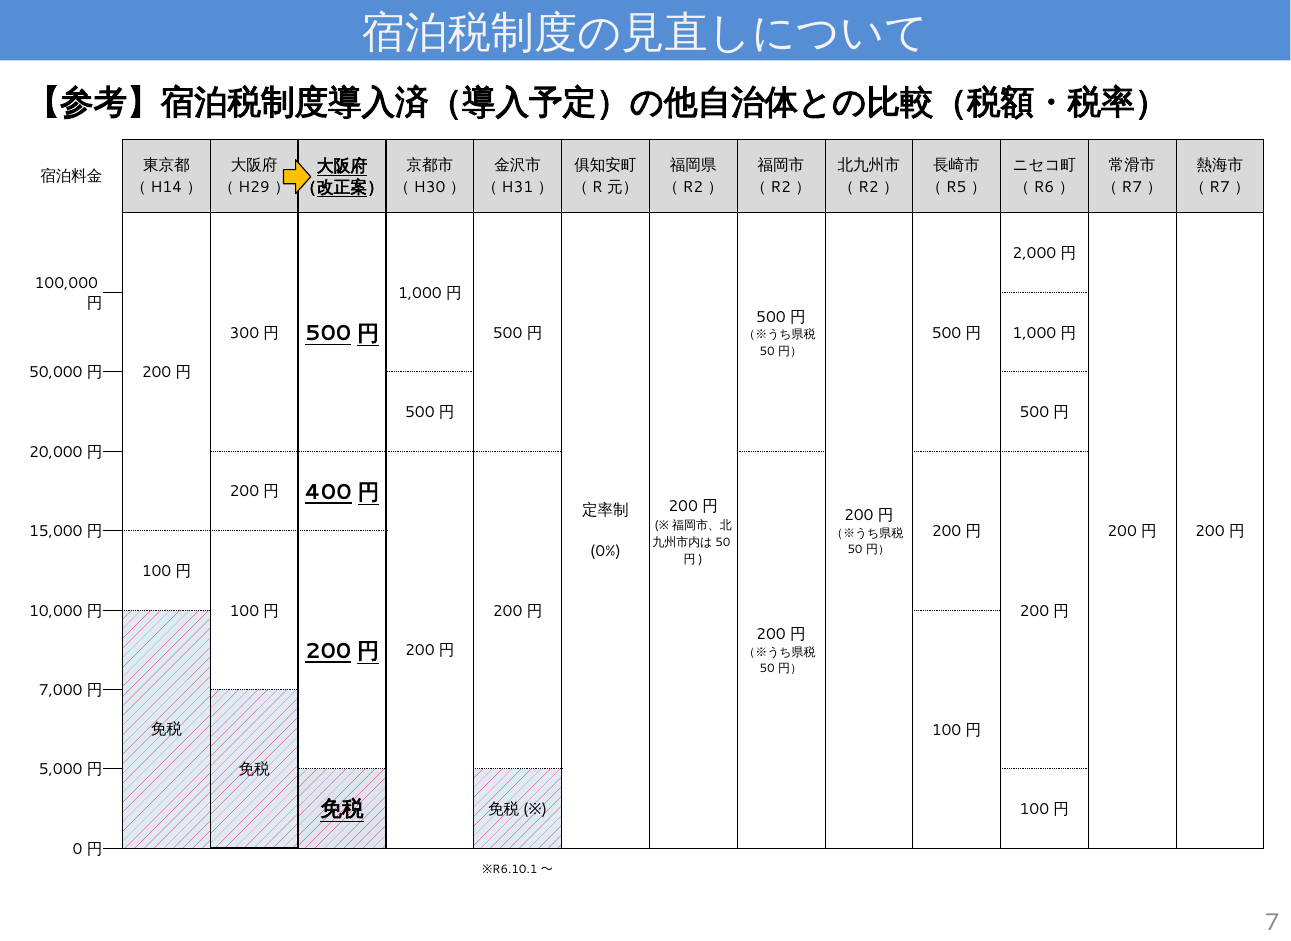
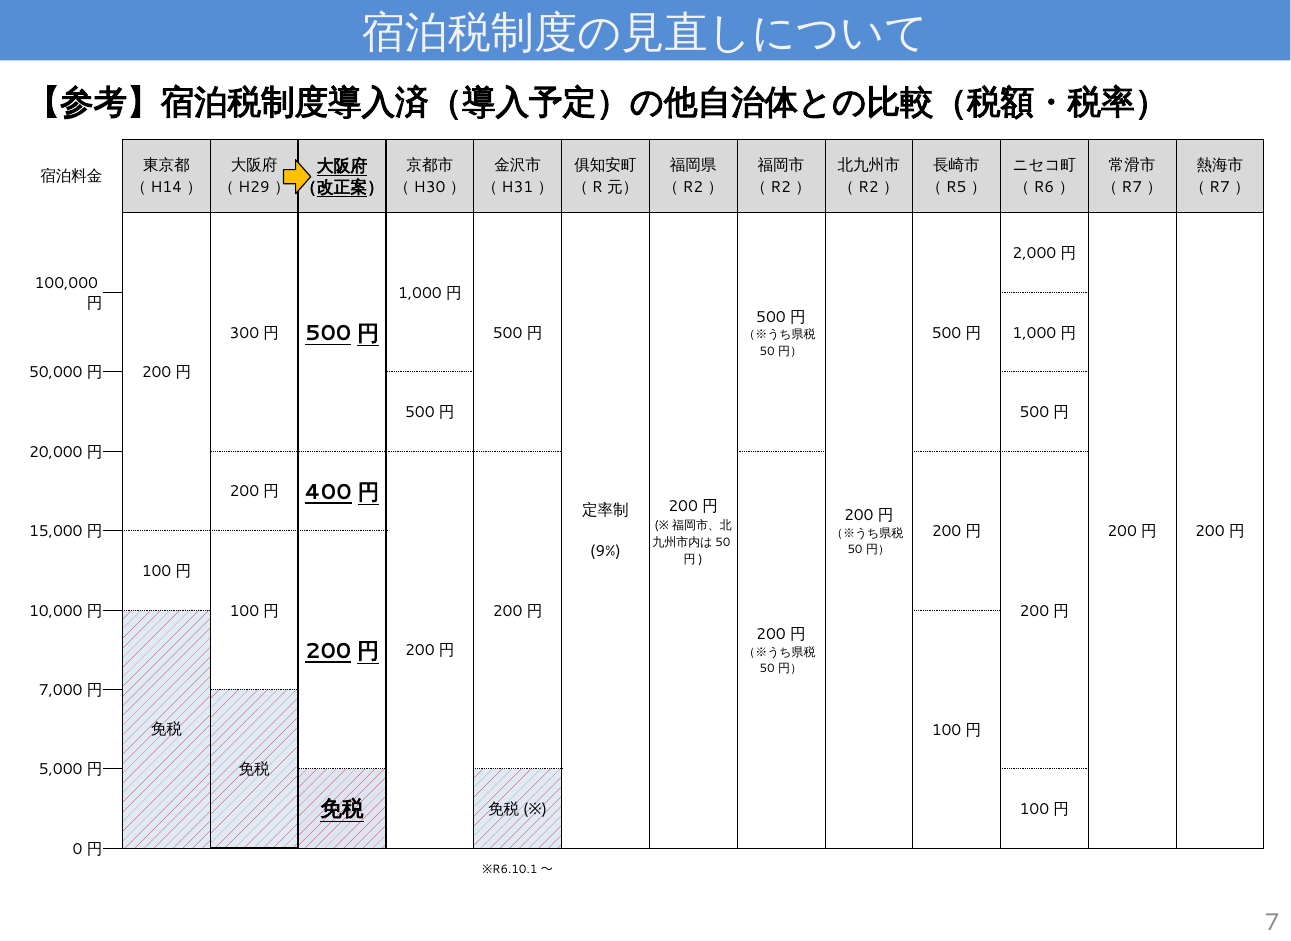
0%: 0% -> 9%
